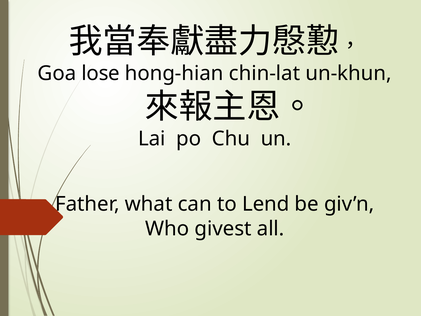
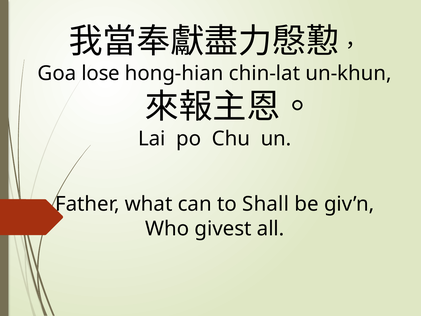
Lend: Lend -> Shall
